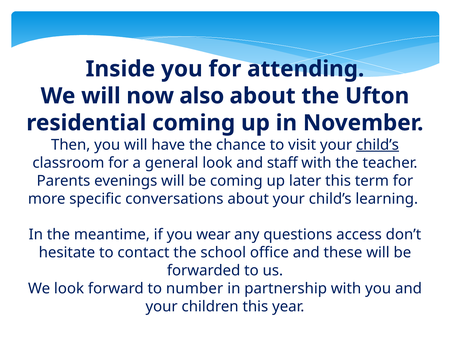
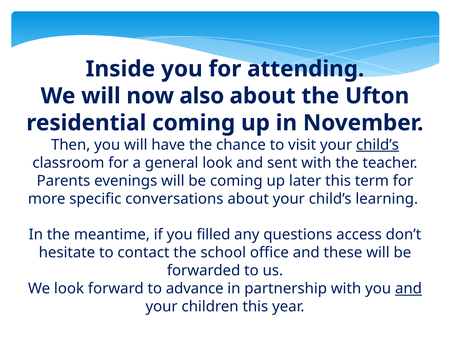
staff: staff -> sent
wear: wear -> filled
number: number -> advance
and at (409, 289) underline: none -> present
